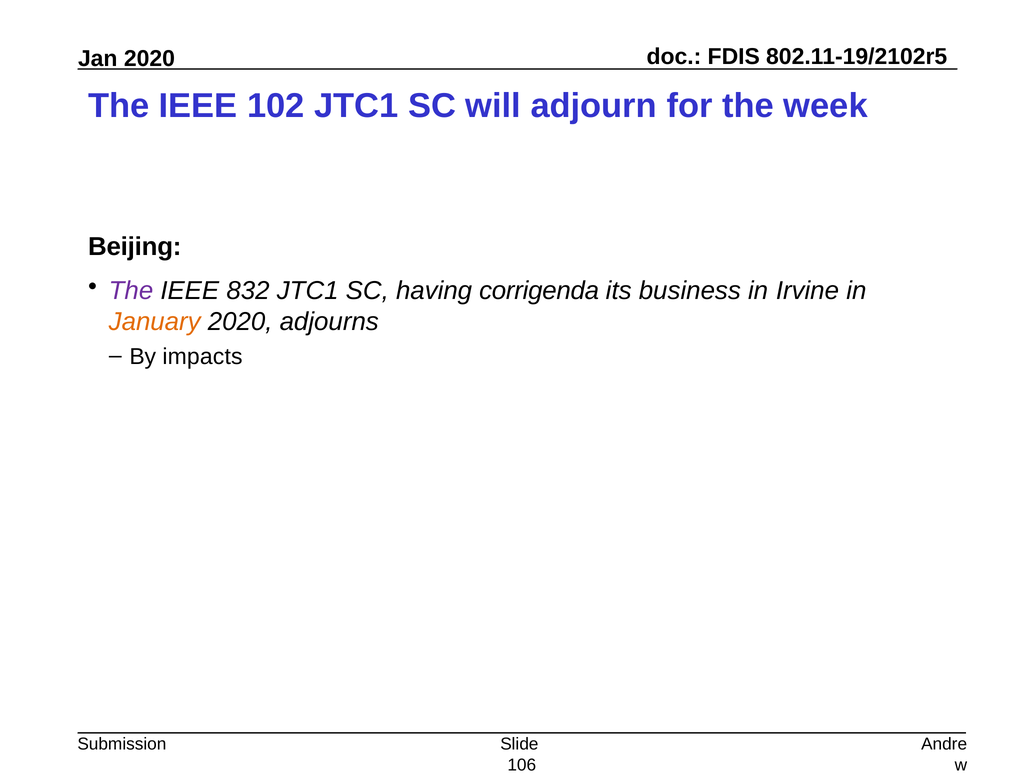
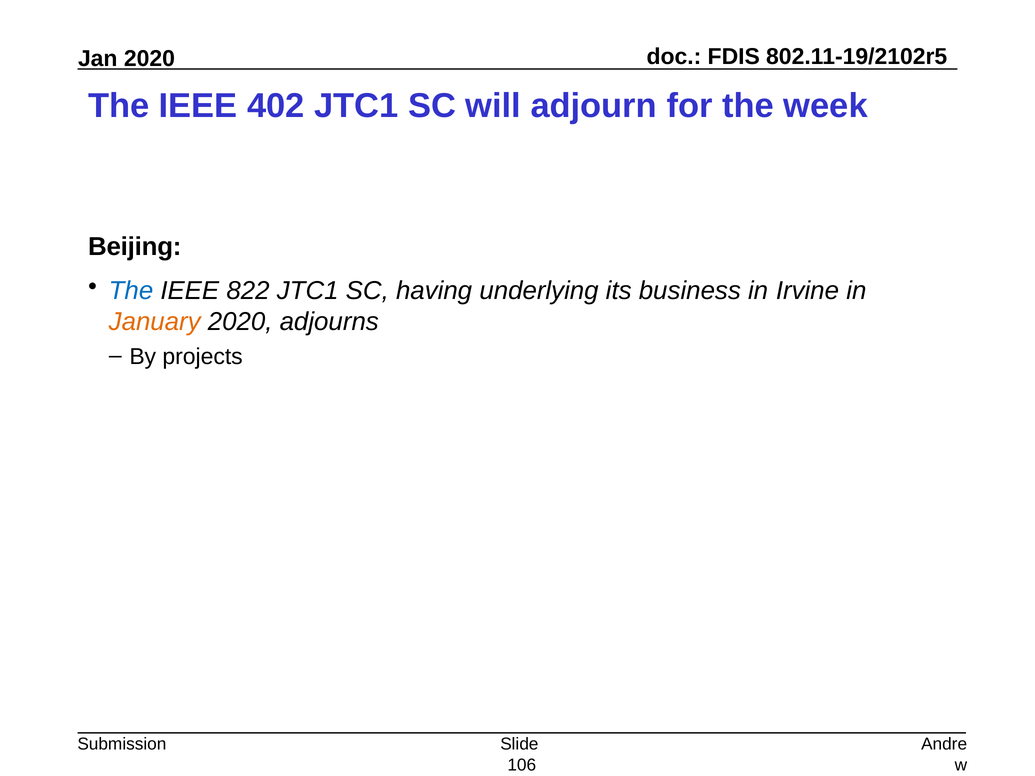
102: 102 -> 402
The at (131, 291) colour: purple -> blue
832: 832 -> 822
corrigenda: corrigenda -> underlying
impacts: impacts -> projects
